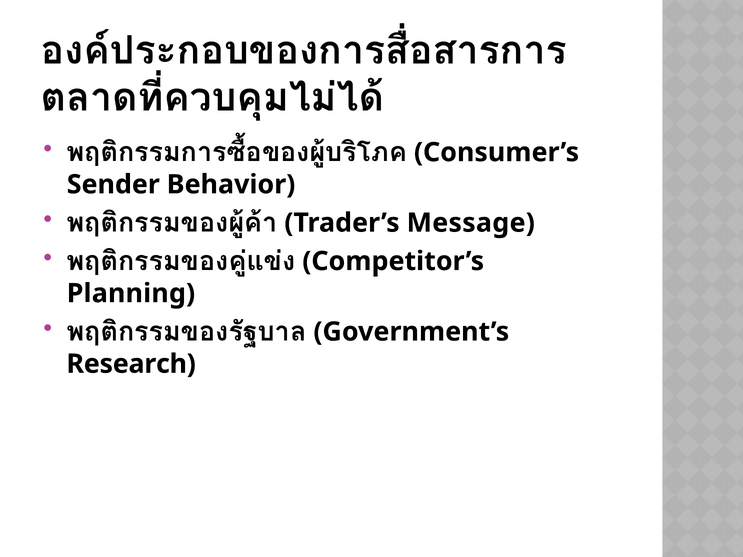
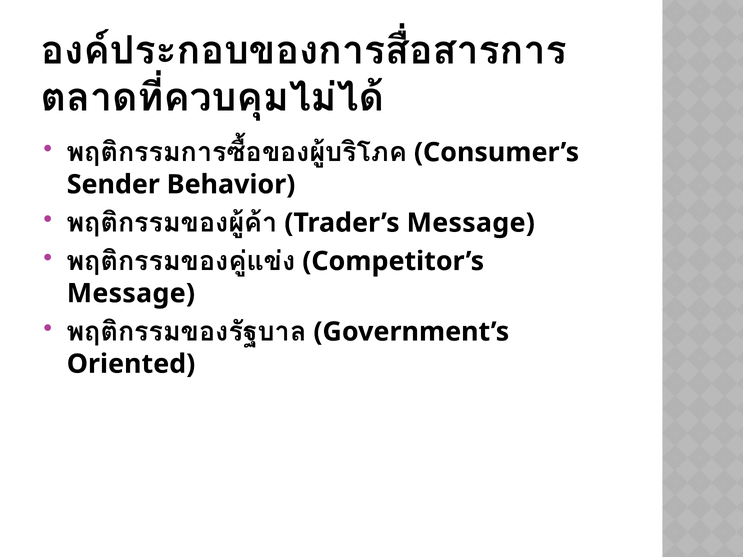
Planning at (131, 294): Planning -> Message
Research: Research -> Oriented
